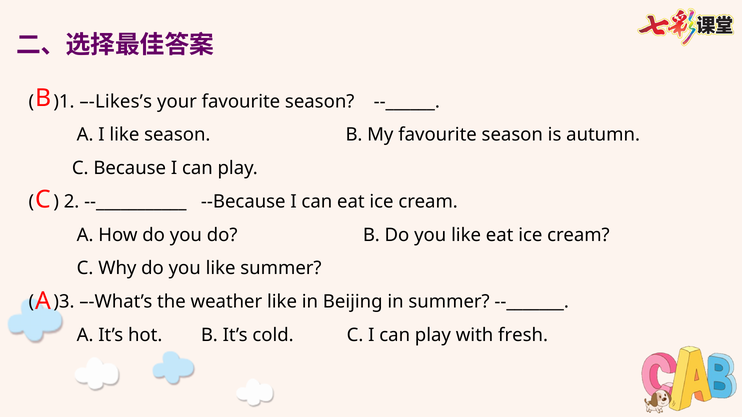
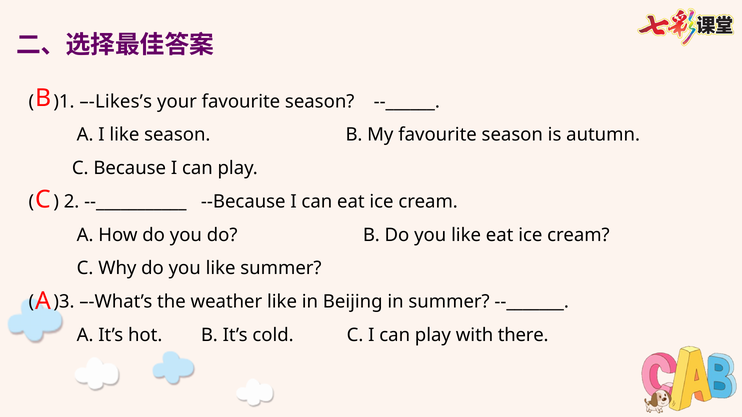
fresh: fresh -> there
